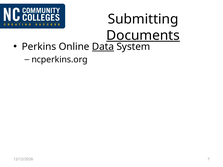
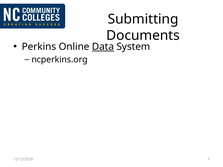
Documents underline: present -> none
